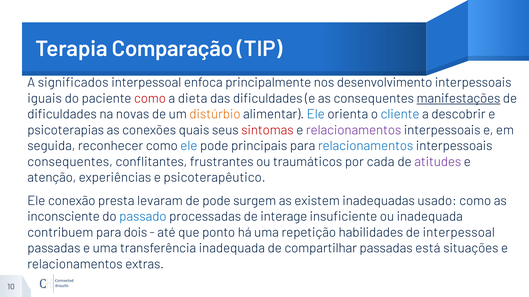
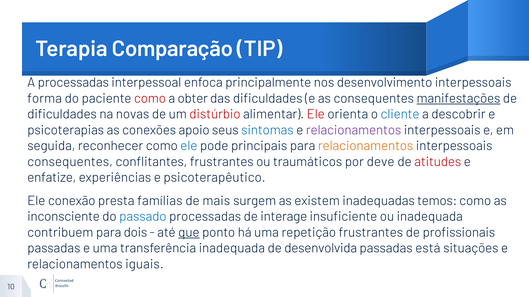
A significados: significados -> processadas
iguais: iguais -> forma
dieta: dieta -> obter
distúrbio colour: orange -> red
Ele at (316, 114) colour: blue -> red
quais: quais -> apoio
sintomas colour: red -> blue
relacionamentos at (366, 146) colour: blue -> orange
cada: cada -> deve
atitudes colour: purple -> red
atenção: atenção -> enfatize
levaram: levaram -> famílias
de pode: pode -> mais
usado: usado -> temos
que underline: none -> present
repetição habilidades: habilidades -> frustrantes
de interpessoal: interpessoal -> profissionais
compartilhar: compartilhar -> desenvolvida
extras: extras -> iguais
